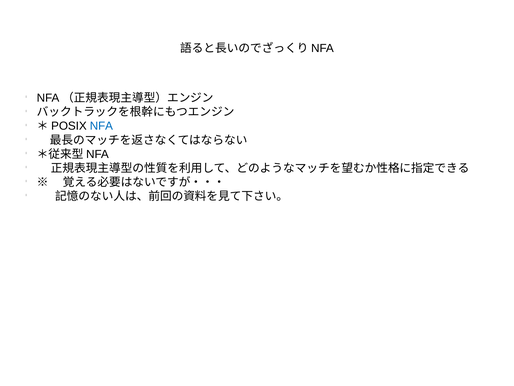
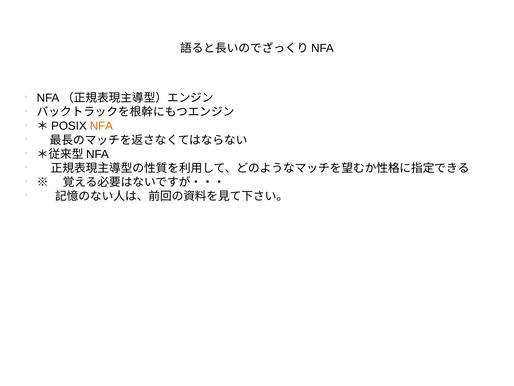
NFA colour: blue -> orange
